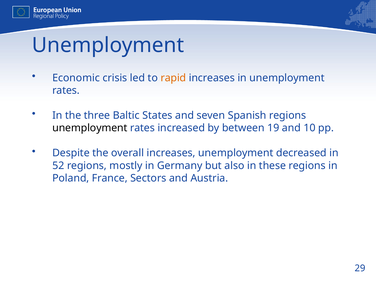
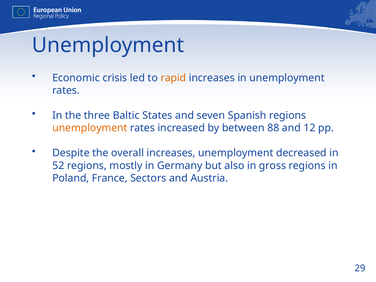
unemployment at (90, 128) colour: black -> orange
19: 19 -> 88
10: 10 -> 12
these: these -> gross
